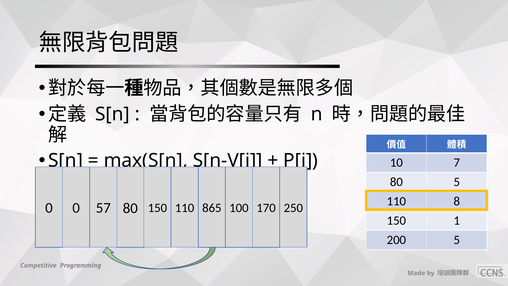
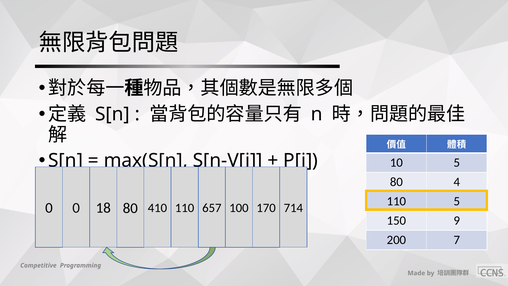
10 7: 7 -> 5
80 5: 5 -> 4
110 8: 8 -> 5
57: 57 -> 18
80 150: 150 -> 410
865: 865 -> 657
250: 250 -> 714
1: 1 -> 9
200 5: 5 -> 7
